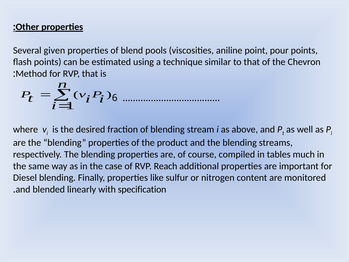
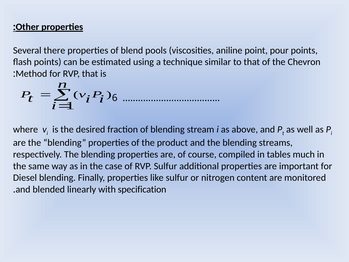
given: given -> there
RVP Reach: Reach -> Sulfur
